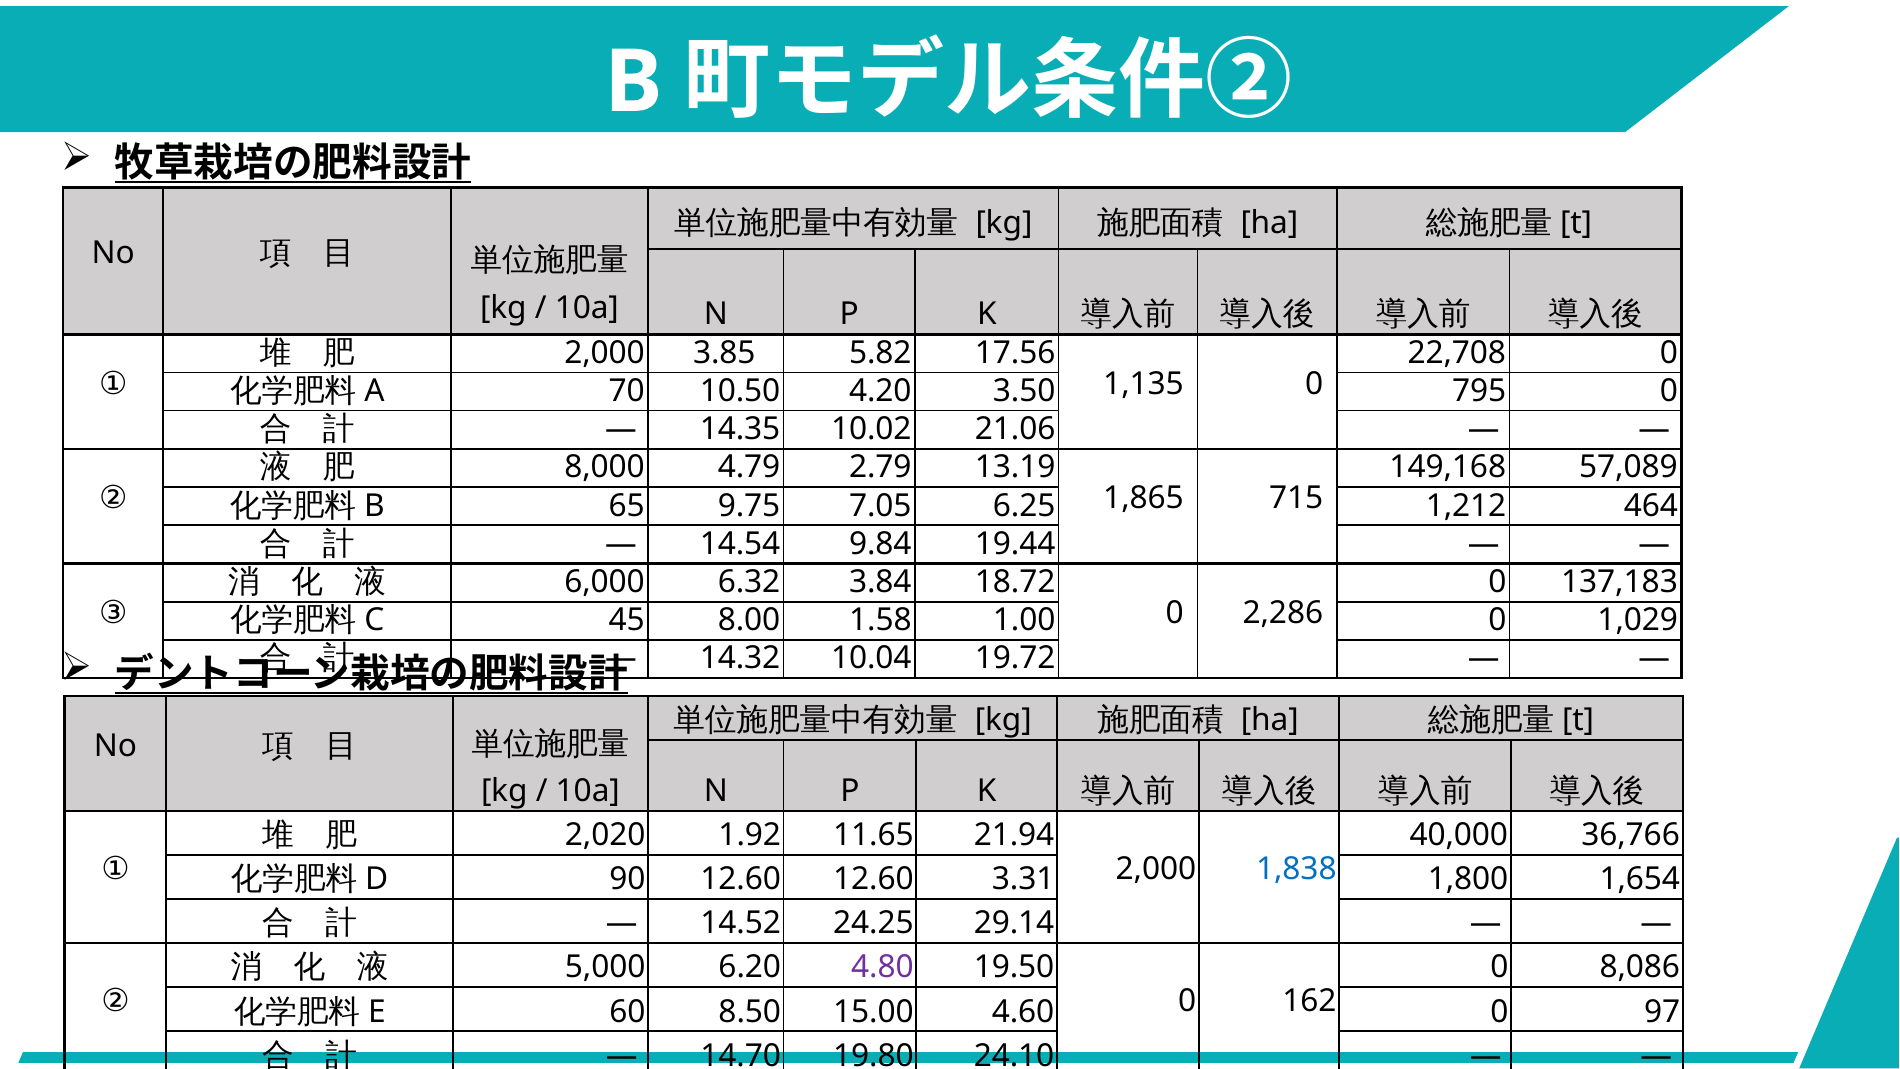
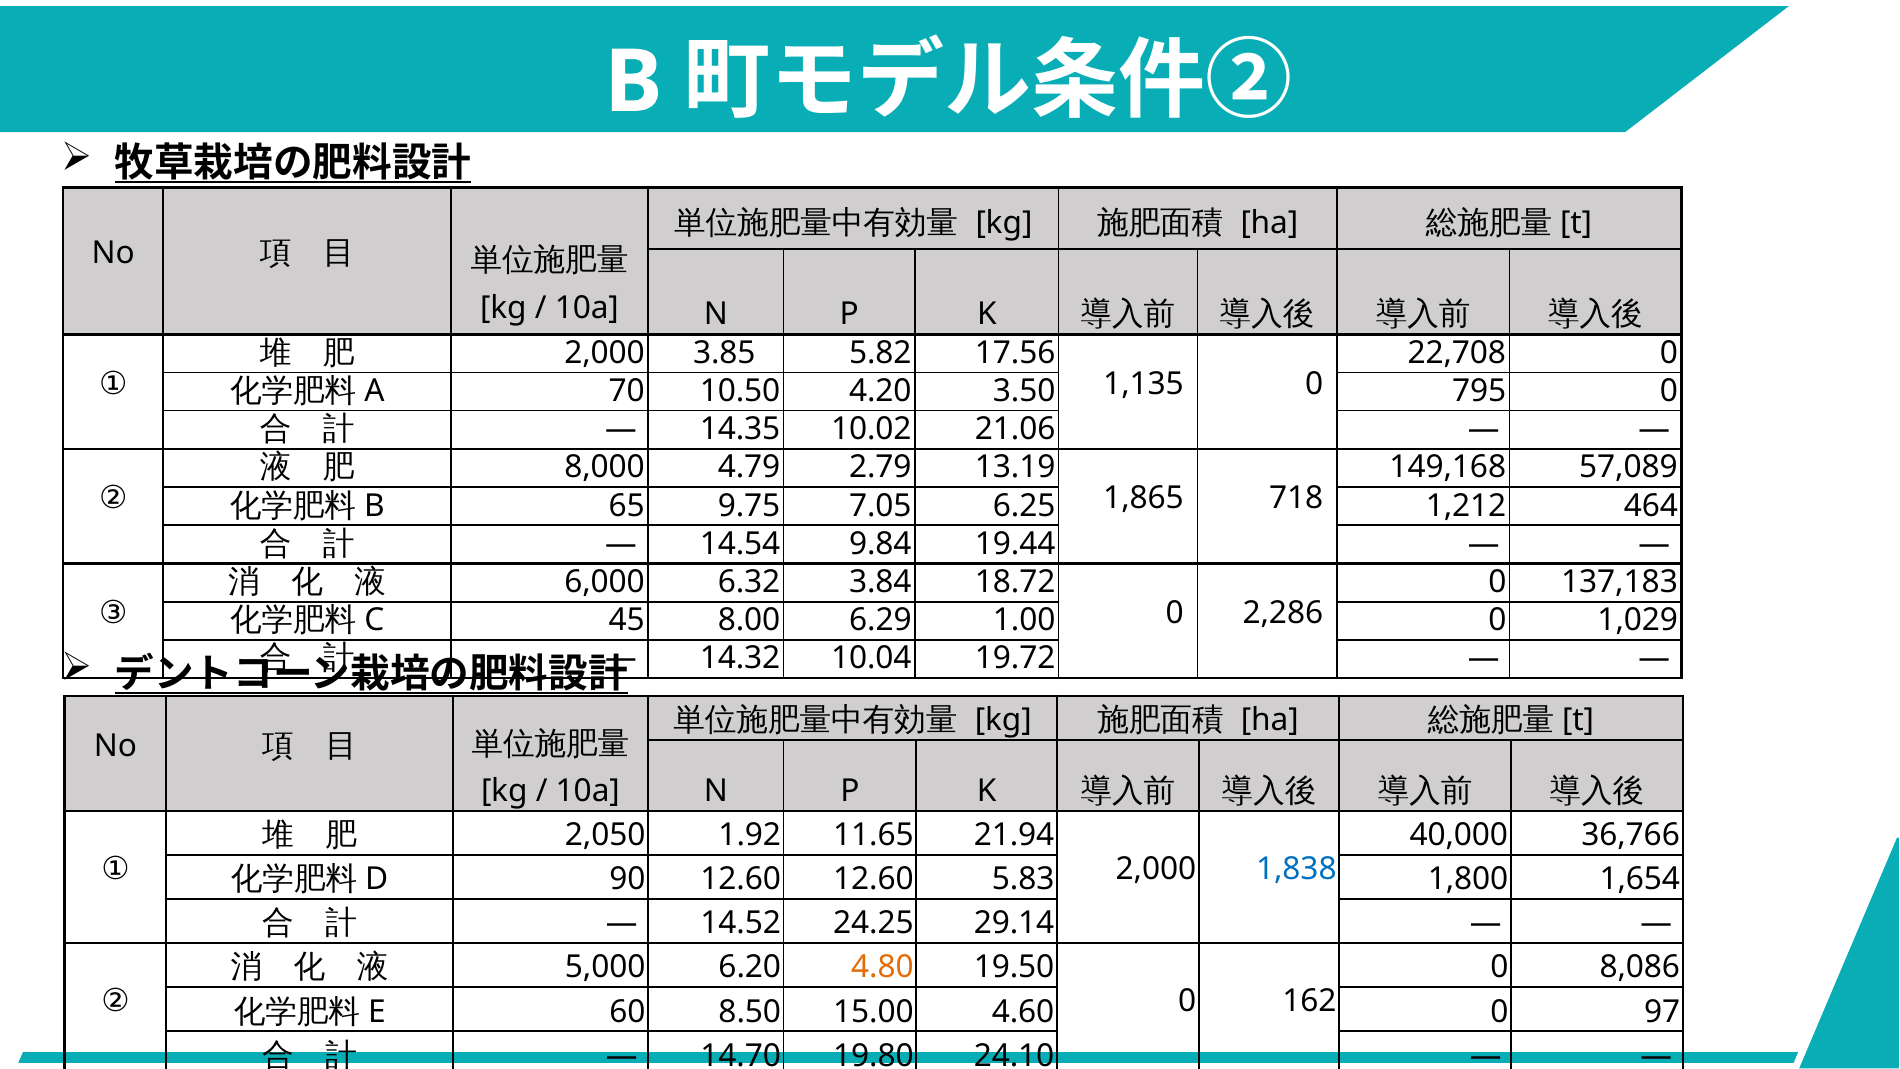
715: 715 -> 718
1.58: 1.58 -> 6.29
2,020: 2,020 -> 2,050
3.31: 3.31 -> 5.83
4.80 colour: purple -> orange
